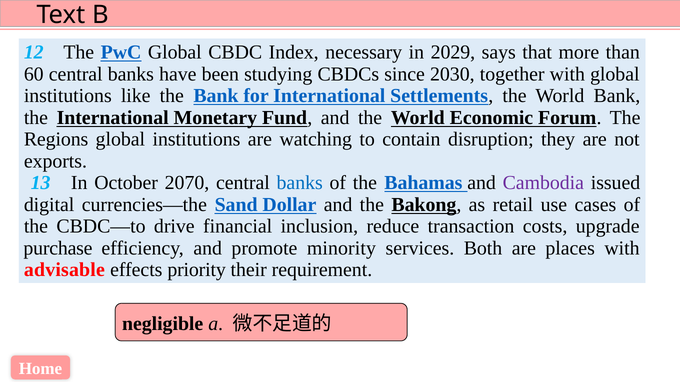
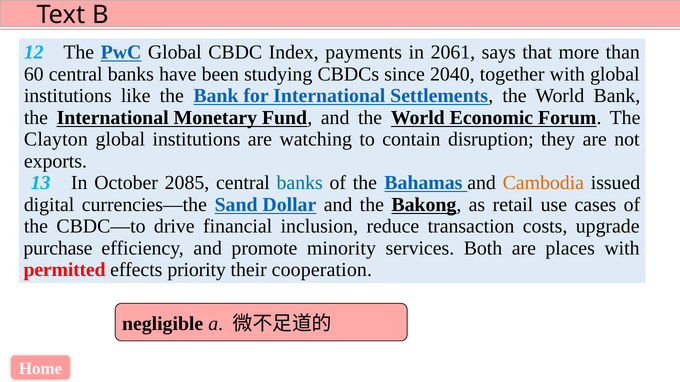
necessary: necessary -> payments
2029: 2029 -> 2061
2030: 2030 -> 2040
Regions: Regions -> Clayton
2070: 2070 -> 2085
Cambodia colour: purple -> orange
advisable: advisable -> permitted
requirement: requirement -> cooperation
